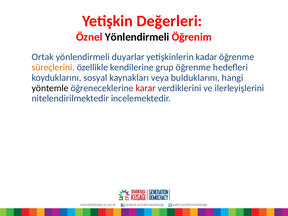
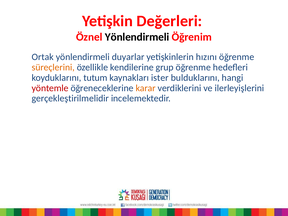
kadar: kadar -> hızını
sosyal: sosyal -> tutum
veya: veya -> ister
yöntemle colour: black -> red
karar colour: red -> orange
nitelendirilmektedir: nitelendirilmektedir -> gerçekleştirilmelidir
